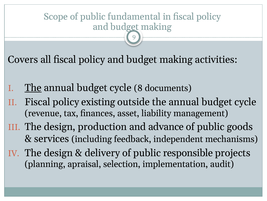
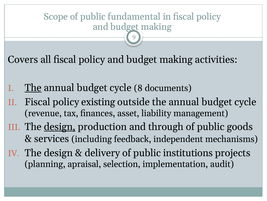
design at (60, 126) underline: none -> present
advance: advance -> through
responsible: responsible -> institutions
